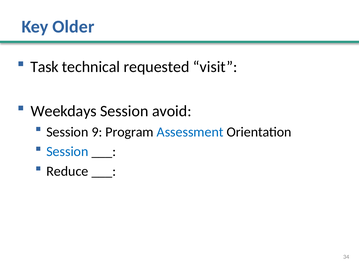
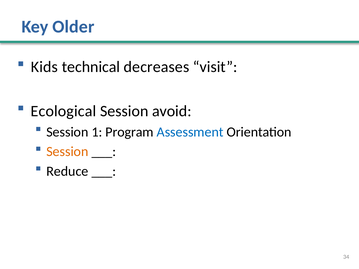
Task: Task -> Kids
requested: requested -> decreases
Weekdays: Weekdays -> Ecological
9: 9 -> 1
Session at (67, 152) colour: blue -> orange
